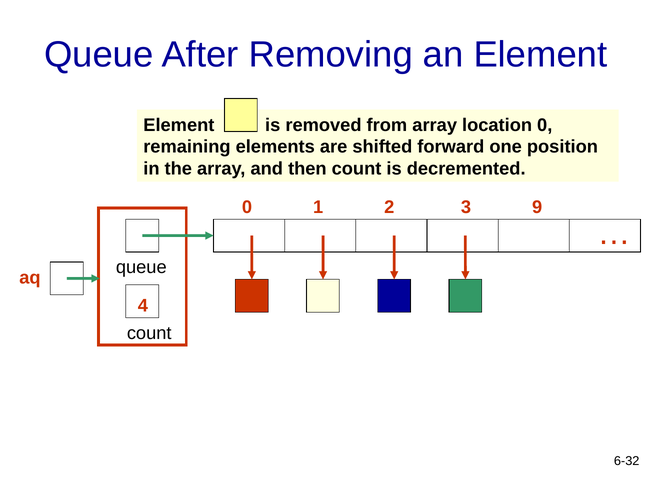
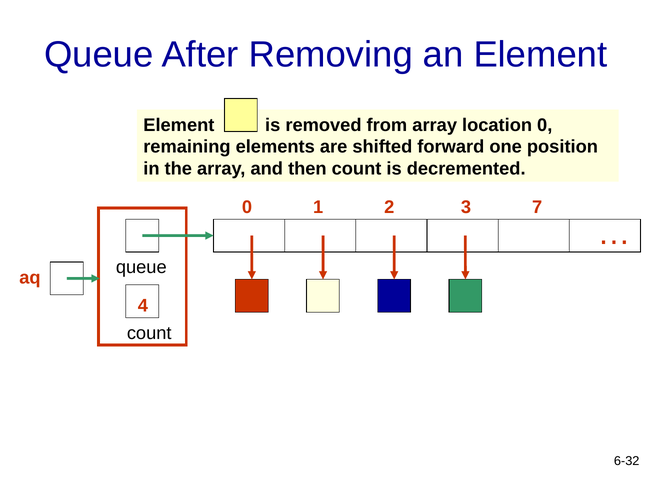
9: 9 -> 7
